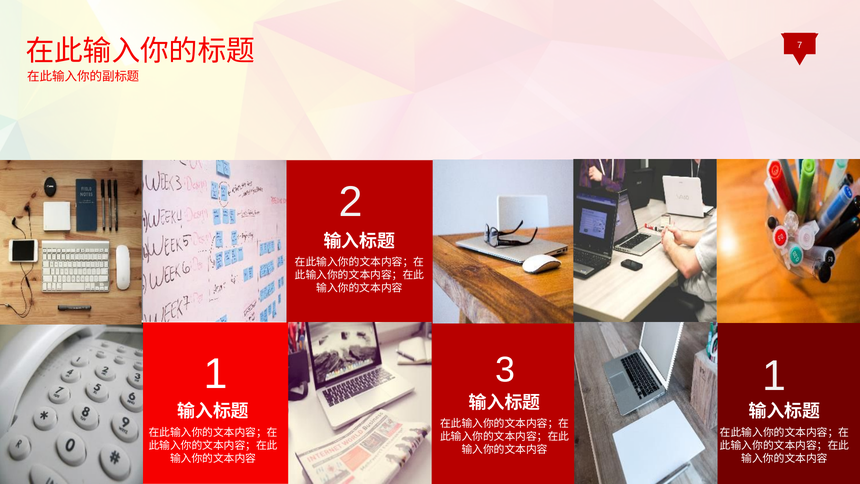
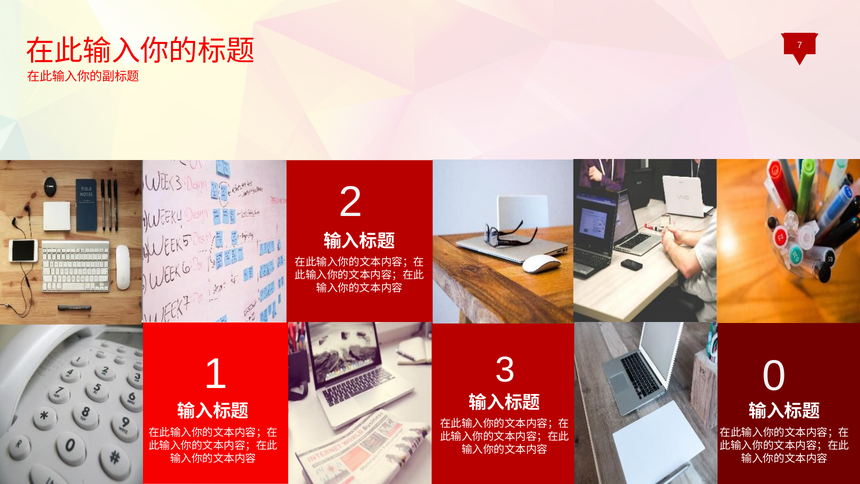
1 1: 1 -> 0
